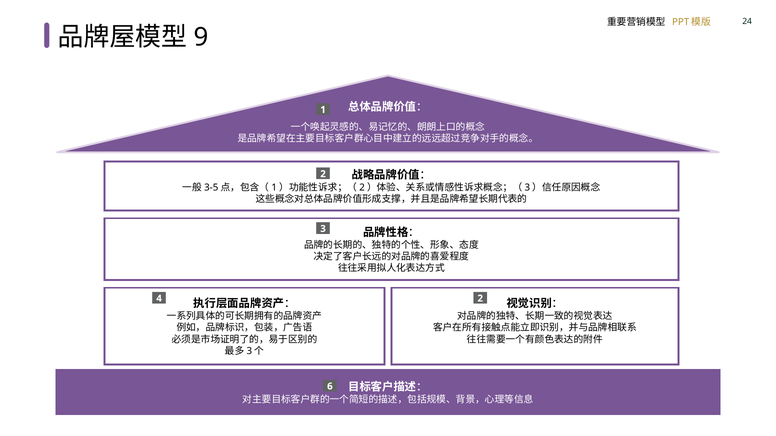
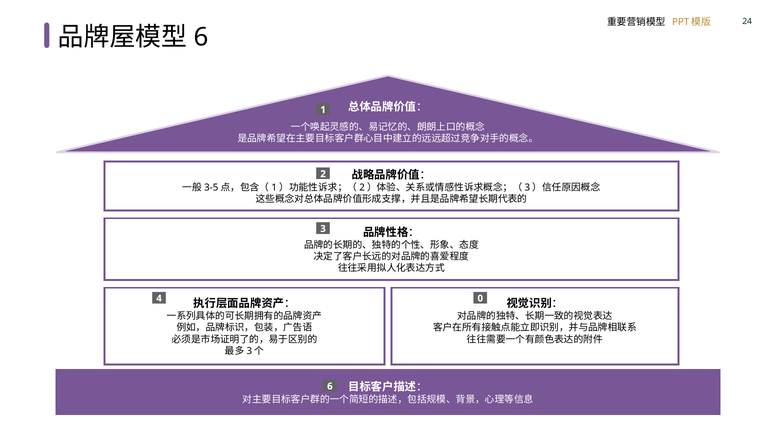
9 at (201, 37): 9 -> 6
4 2: 2 -> 0
